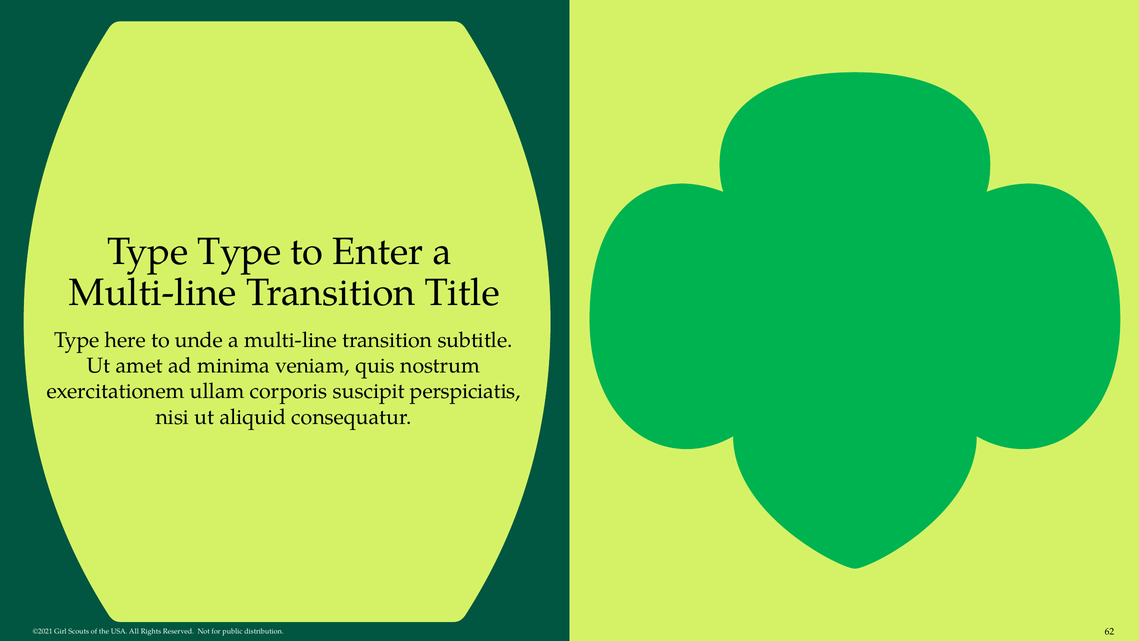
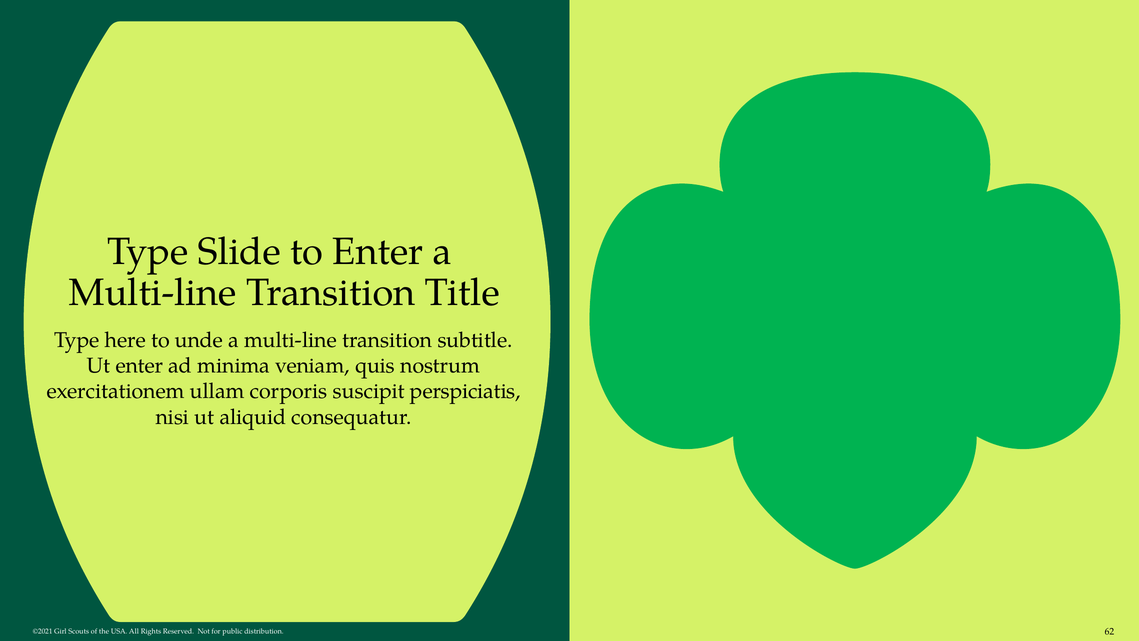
Type Type: Type -> Slide
Ut amet: amet -> enter
